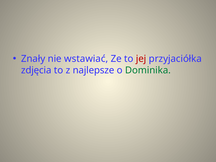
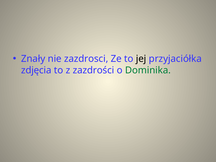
wstawiać: wstawiać -> zazdrosci
jej colour: red -> black
najlepsze: najlepsze -> zazdrości
